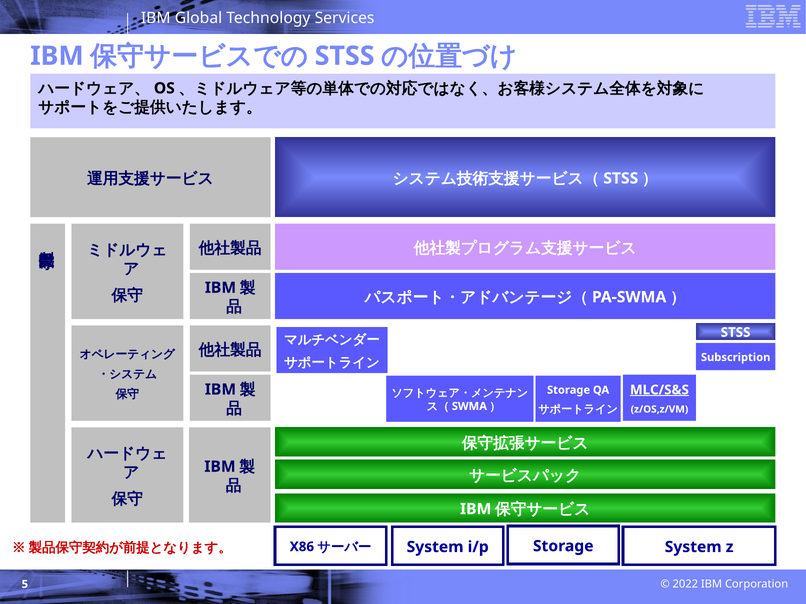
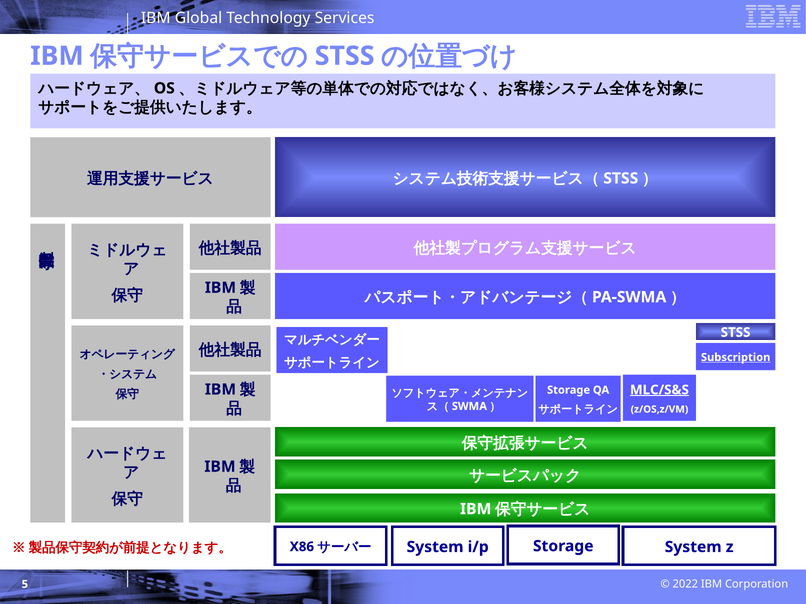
Subscription underline: none -> present
